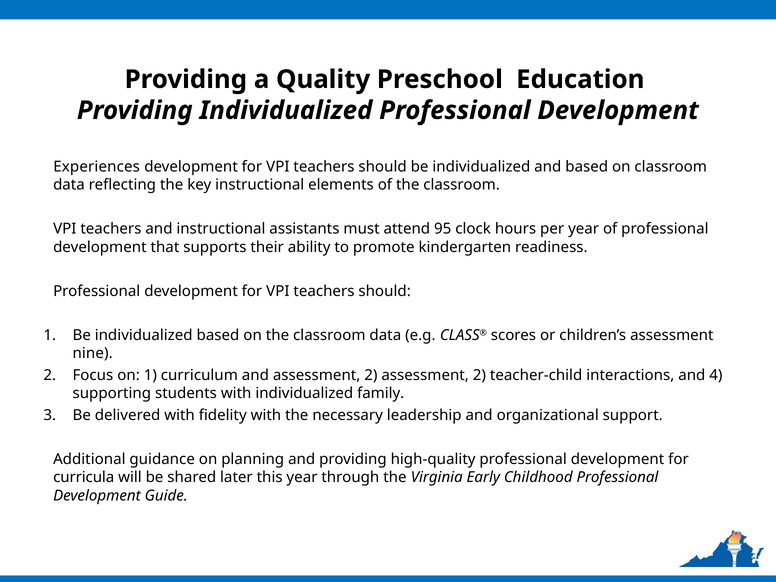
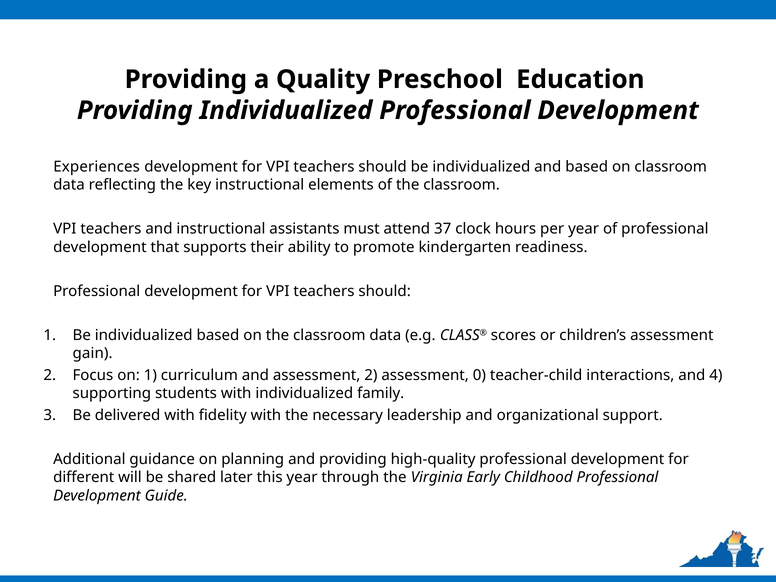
95: 95 -> 37
nine: nine -> gain
2 assessment 2: 2 -> 0
curricula: curricula -> different
